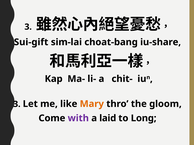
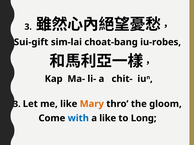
iu-share: iu-share -> iu-robes
with colour: purple -> blue
a laid: laid -> like
